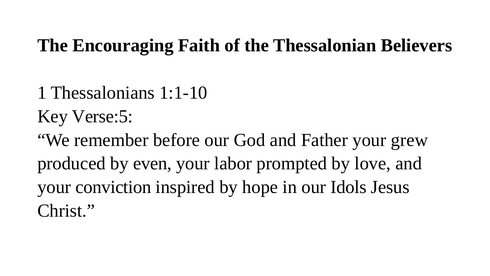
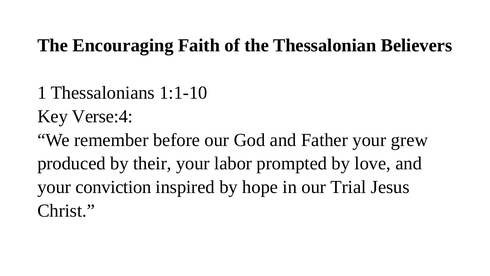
Verse:5: Verse:5 -> Verse:4
even: even -> their
Idols: Idols -> Trial
